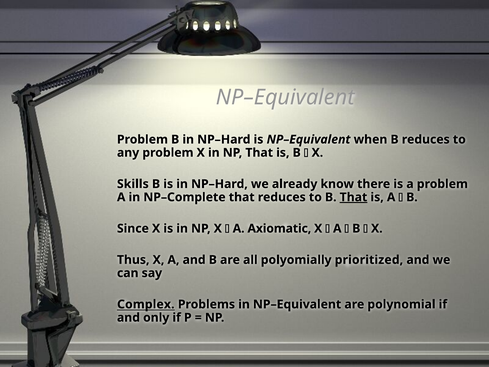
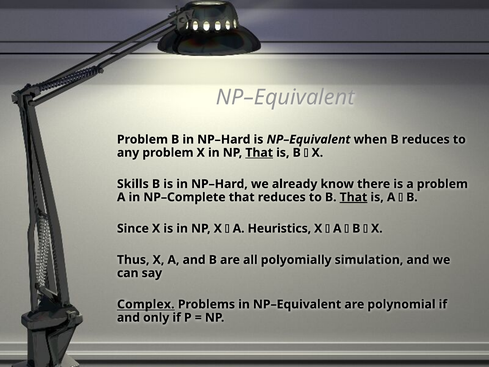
That at (259, 153) underline: none -> present
Axiomatic: Axiomatic -> Heuristics
prioritized: prioritized -> simulation
